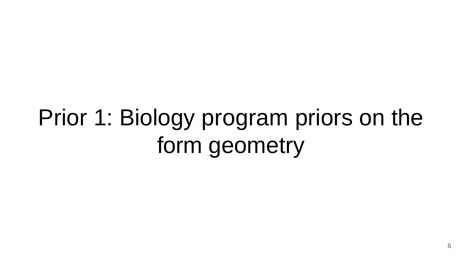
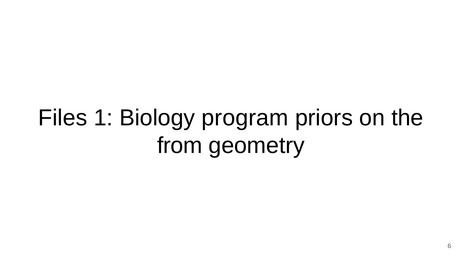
Prior: Prior -> Files
form: form -> from
